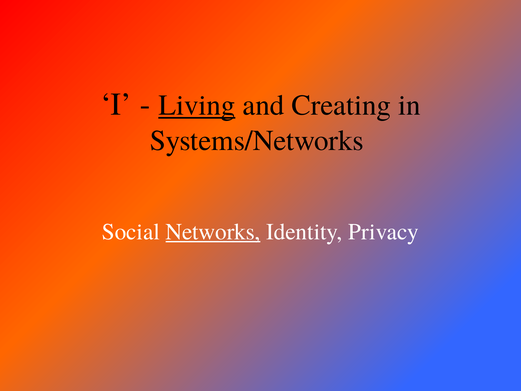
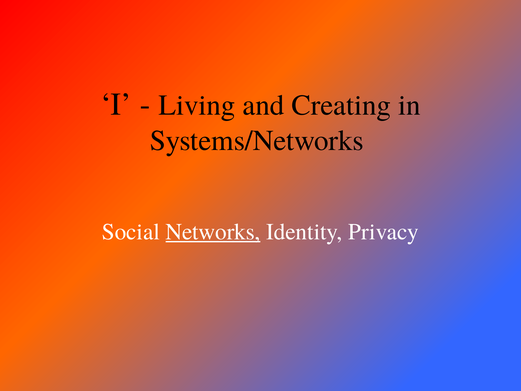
Living underline: present -> none
